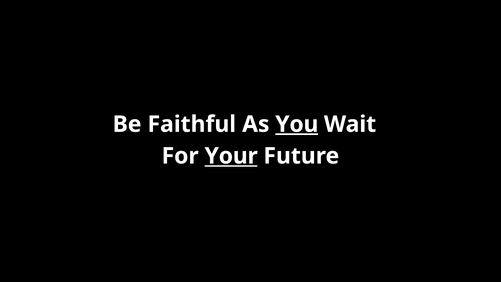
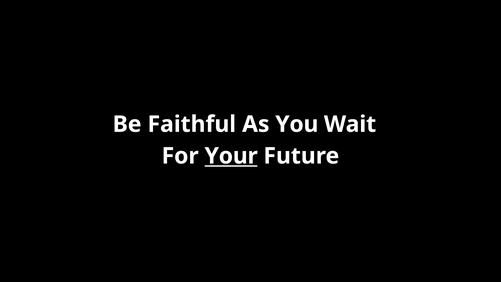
You underline: present -> none
